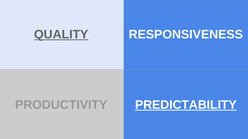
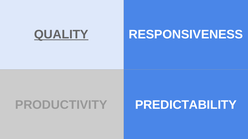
PREDICTABILITY underline: present -> none
